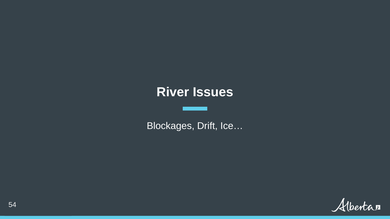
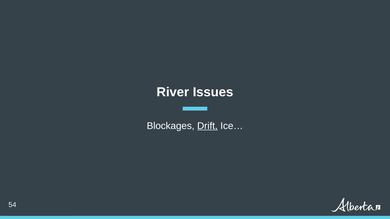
Drift at (207, 126) underline: none -> present
